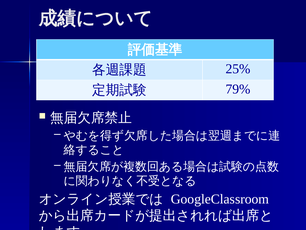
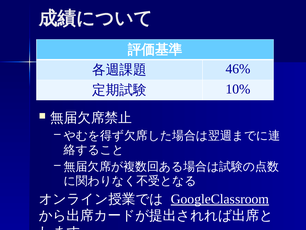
25%: 25% -> 46%
79%: 79% -> 10%
GoogleClassroom underline: none -> present
